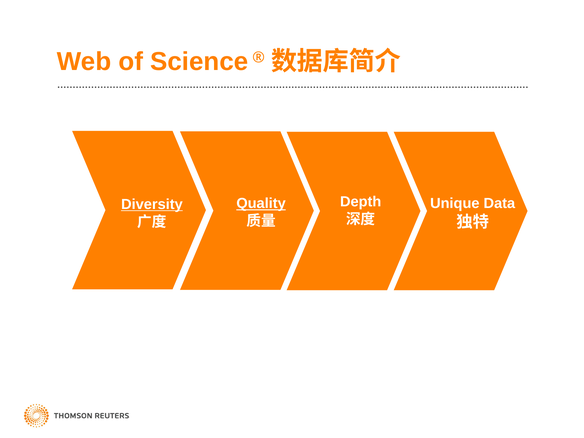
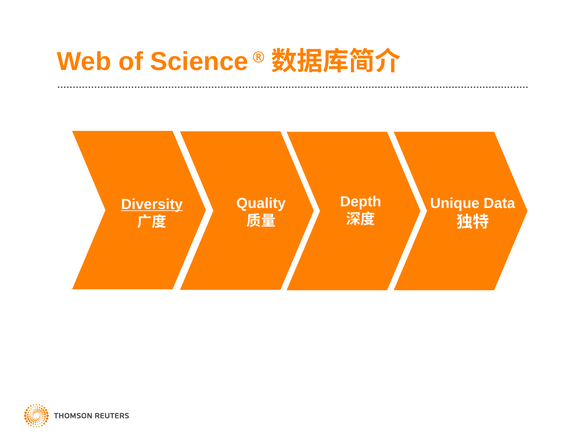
Quality underline: present -> none
